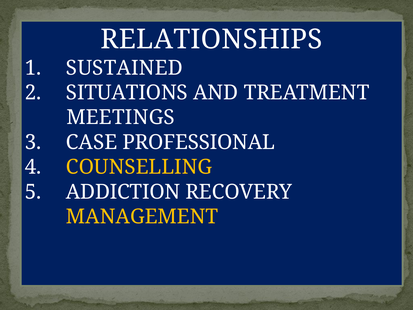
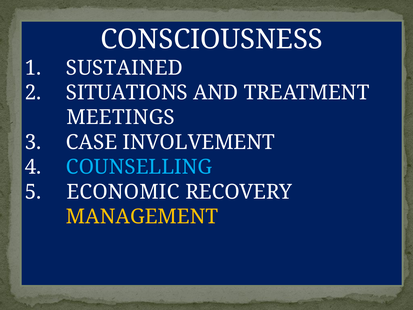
RELATIONSHIPS: RELATIONSHIPS -> CONSCIOUSNESS
PROFESSIONAL: PROFESSIONAL -> INVOLVEMENT
COUNSELLING colour: yellow -> light blue
ADDICTION: ADDICTION -> ECONOMIC
